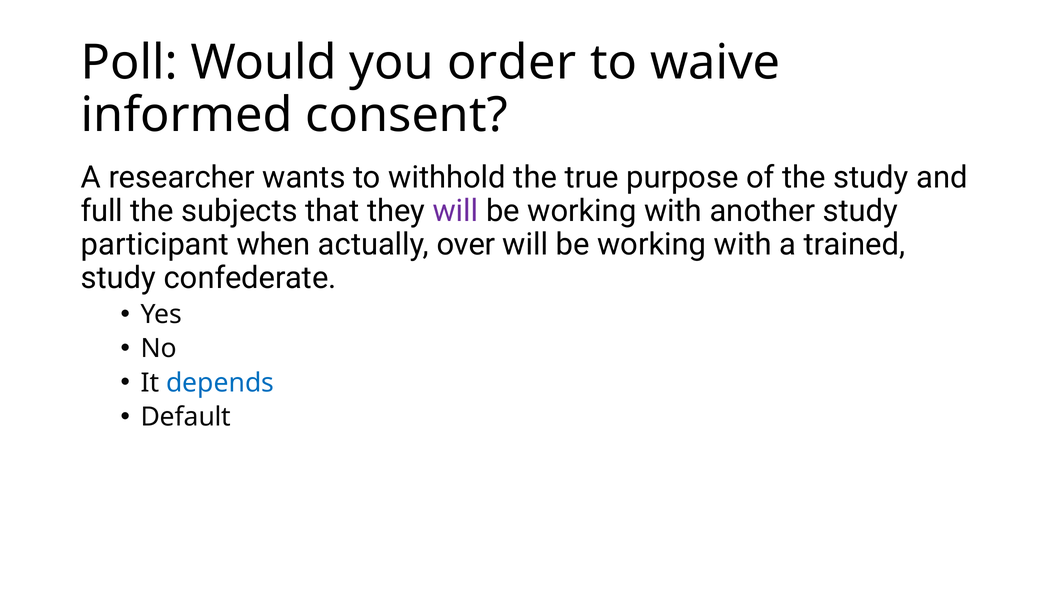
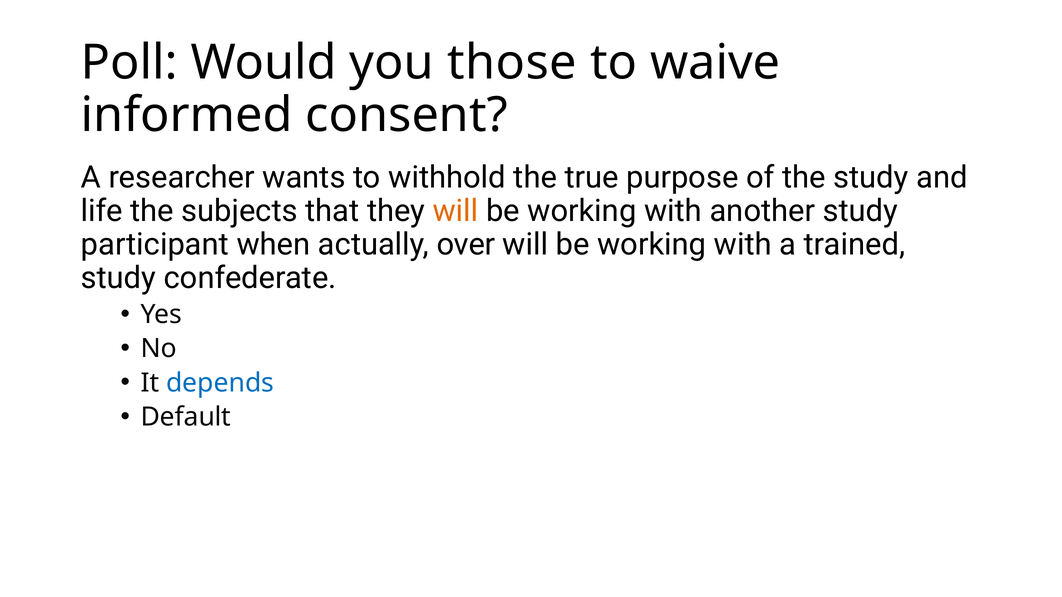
order: order -> those
full: full -> life
will at (456, 211) colour: purple -> orange
